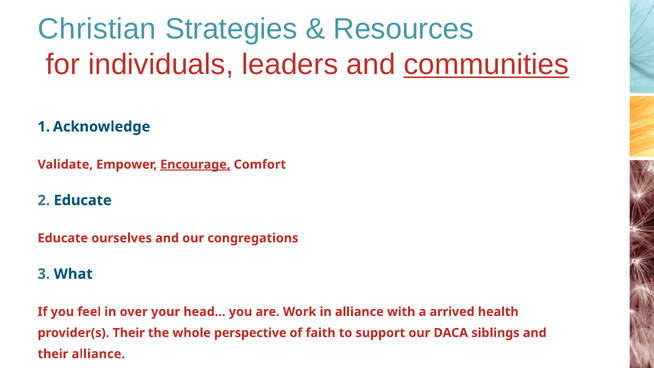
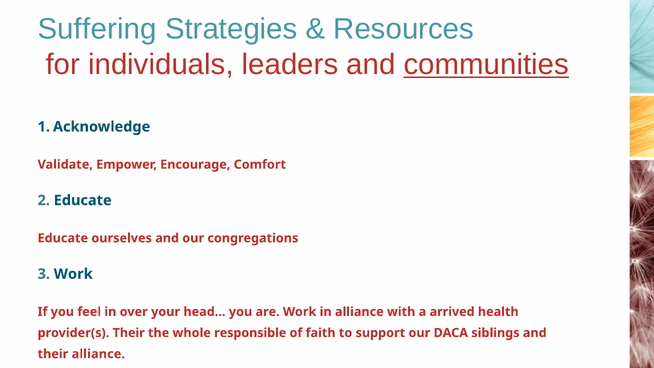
Christian: Christian -> Suffering
Encourage underline: present -> none
3 What: What -> Work
perspective: perspective -> responsible
